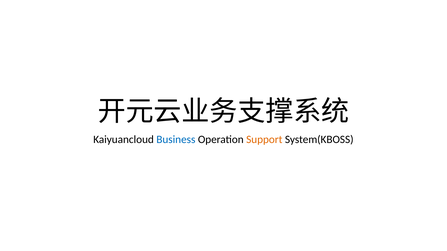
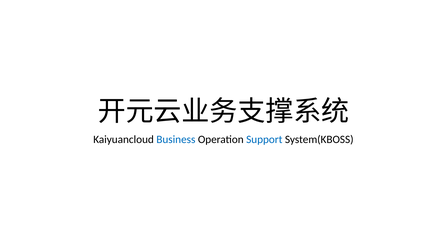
Support colour: orange -> blue
